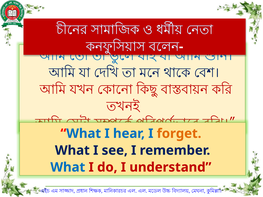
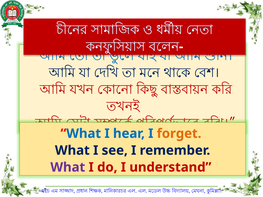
What at (68, 167) colour: blue -> purple
